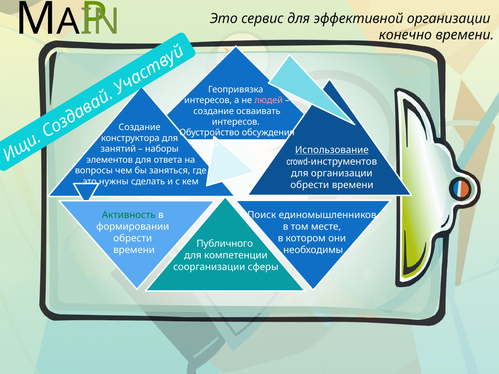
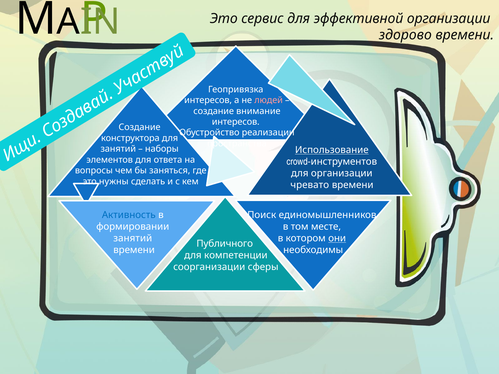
конечно: конечно -> здорово
осваивать: осваивать -> внимание
обсуждения: обсуждения -> реализации
обрести at (310, 185): обрести -> чревато
Активность colour: green -> blue
обрести at (133, 238): обрести -> занятий
они underline: none -> present
